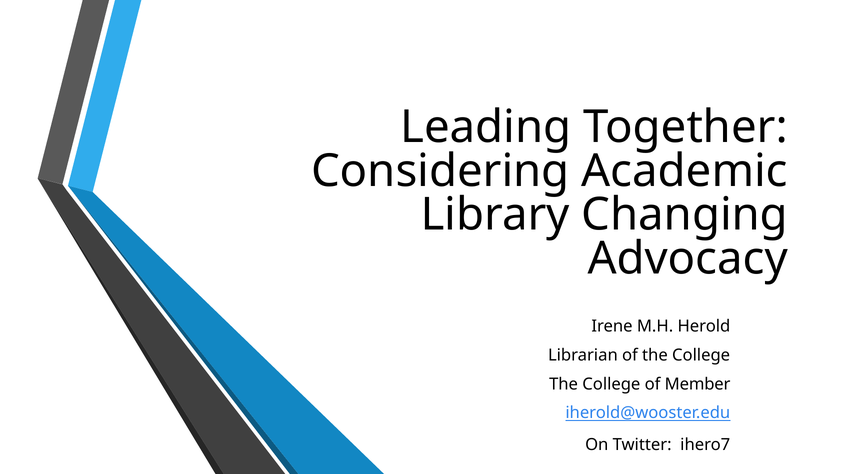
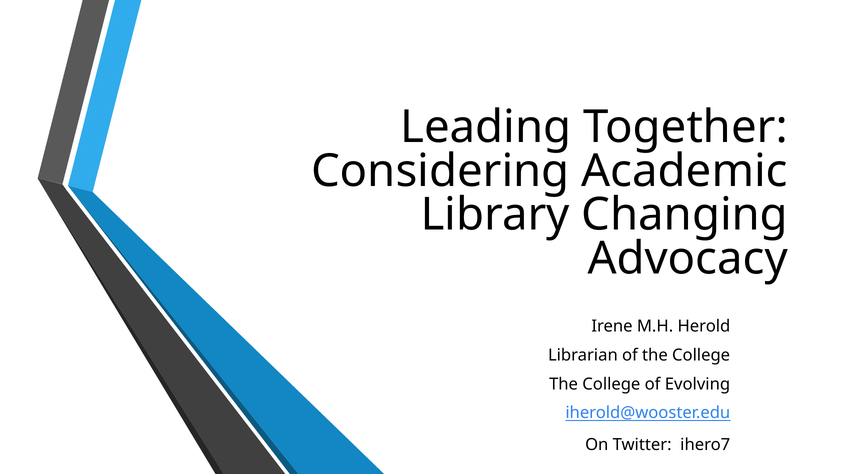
Member: Member -> Evolving
